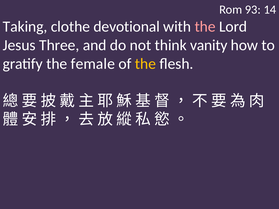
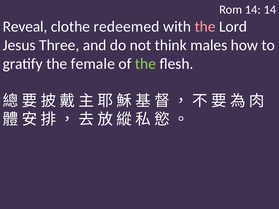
Rom 93: 93 -> 14
Taking: Taking -> Reveal
devotional: devotional -> redeemed
vanity: vanity -> males
the at (145, 64) colour: yellow -> light green
